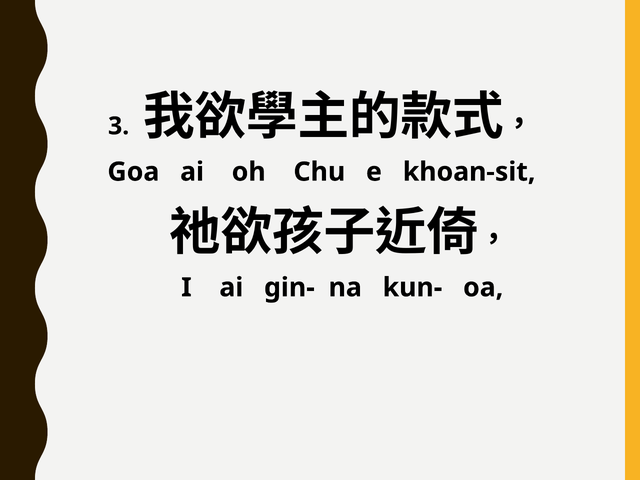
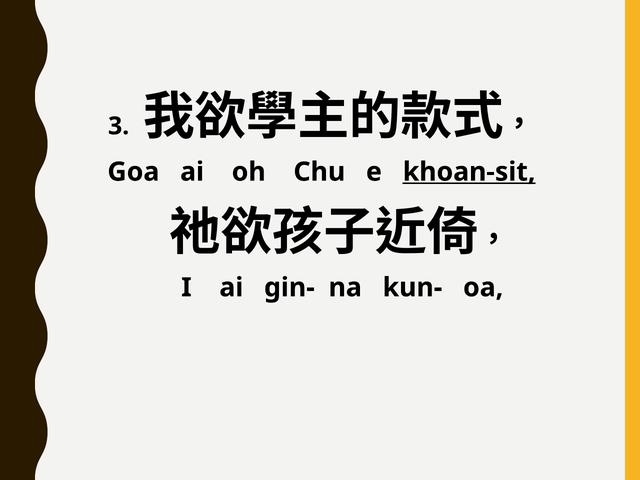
khoan-sit underline: none -> present
